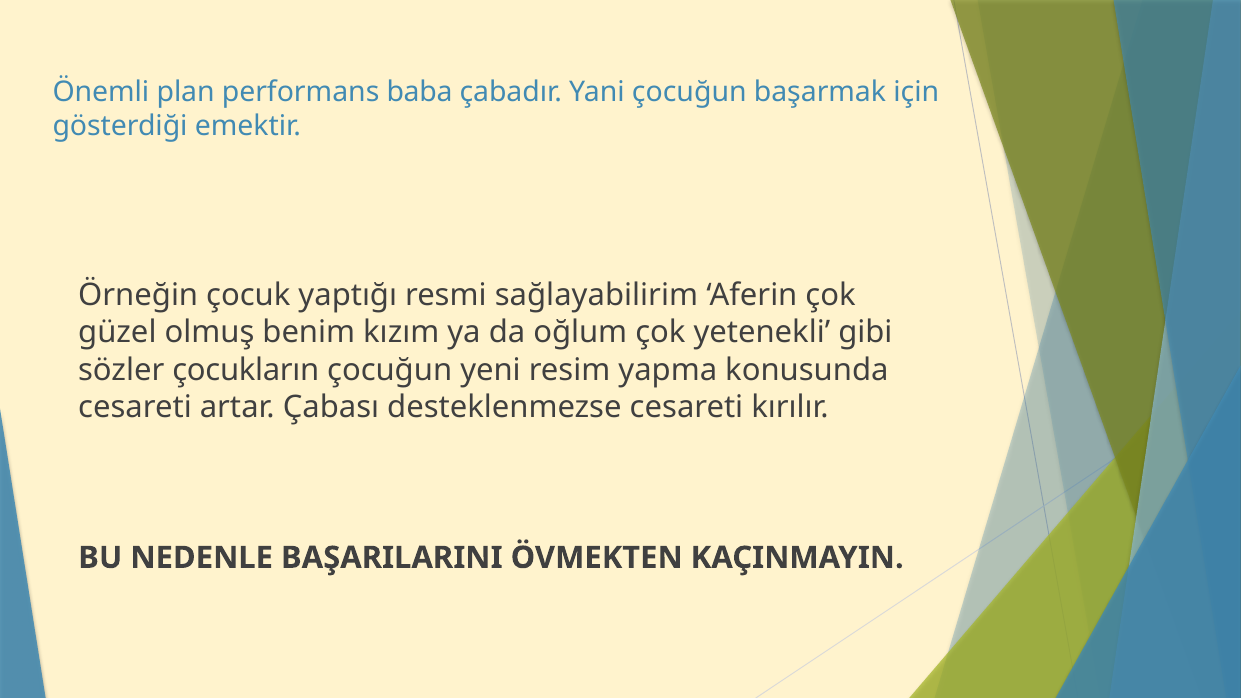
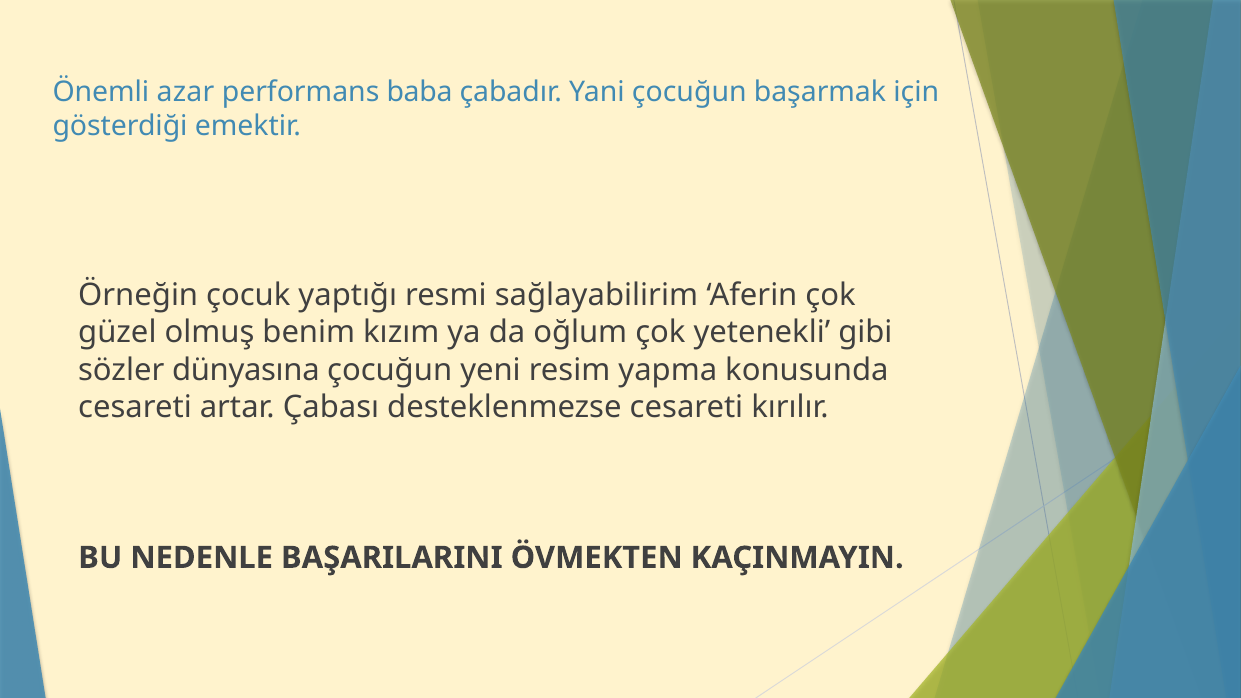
plan: plan -> azar
çocukların: çocukların -> dünyasına
